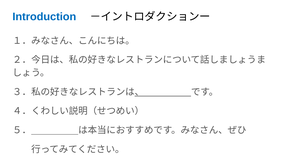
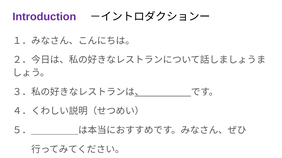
Introduction colour: blue -> purple
